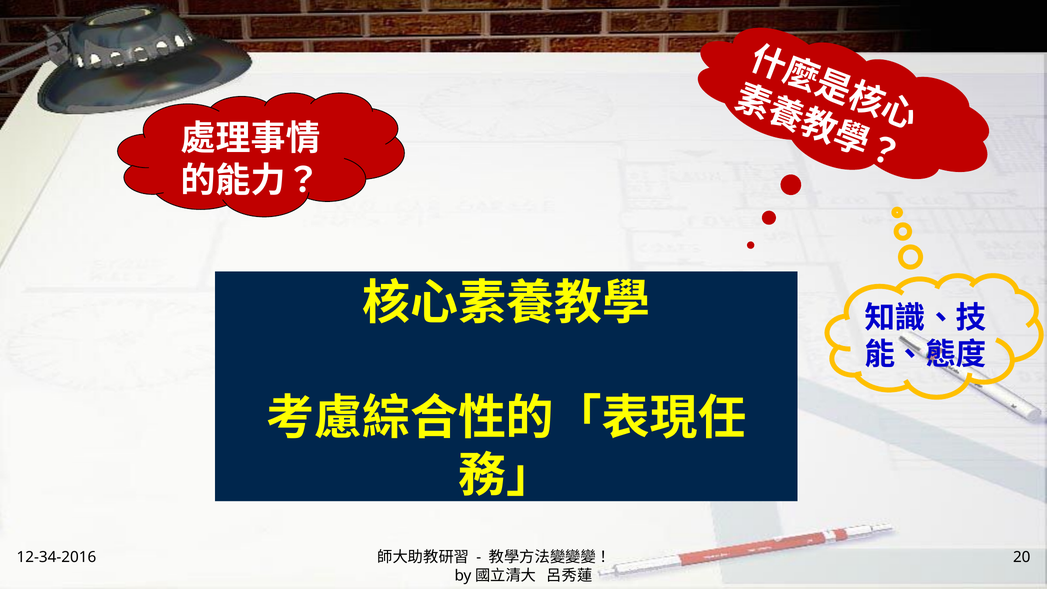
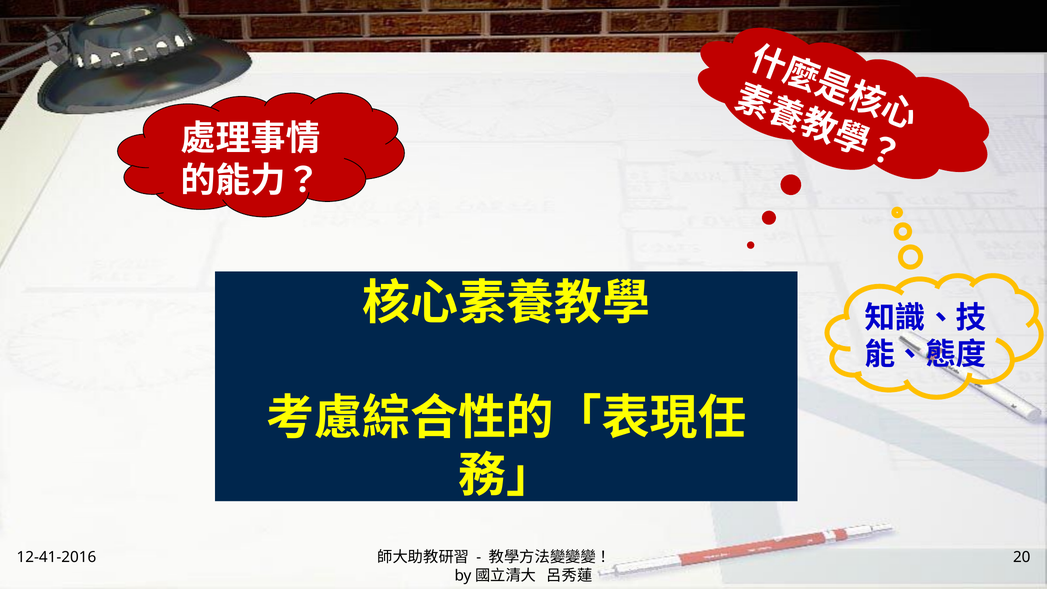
12-34-2016: 12-34-2016 -> 12-41-2016
